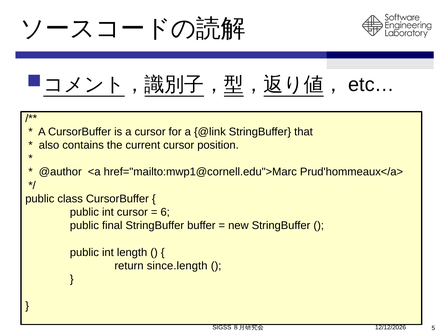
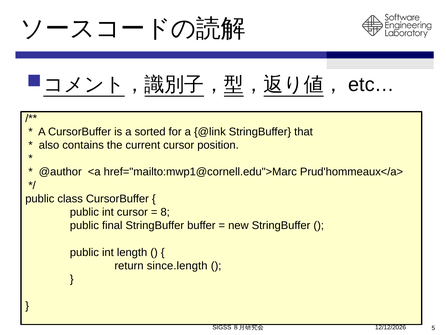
a cursor: cursor -> sorted
6: 6 -> 8
